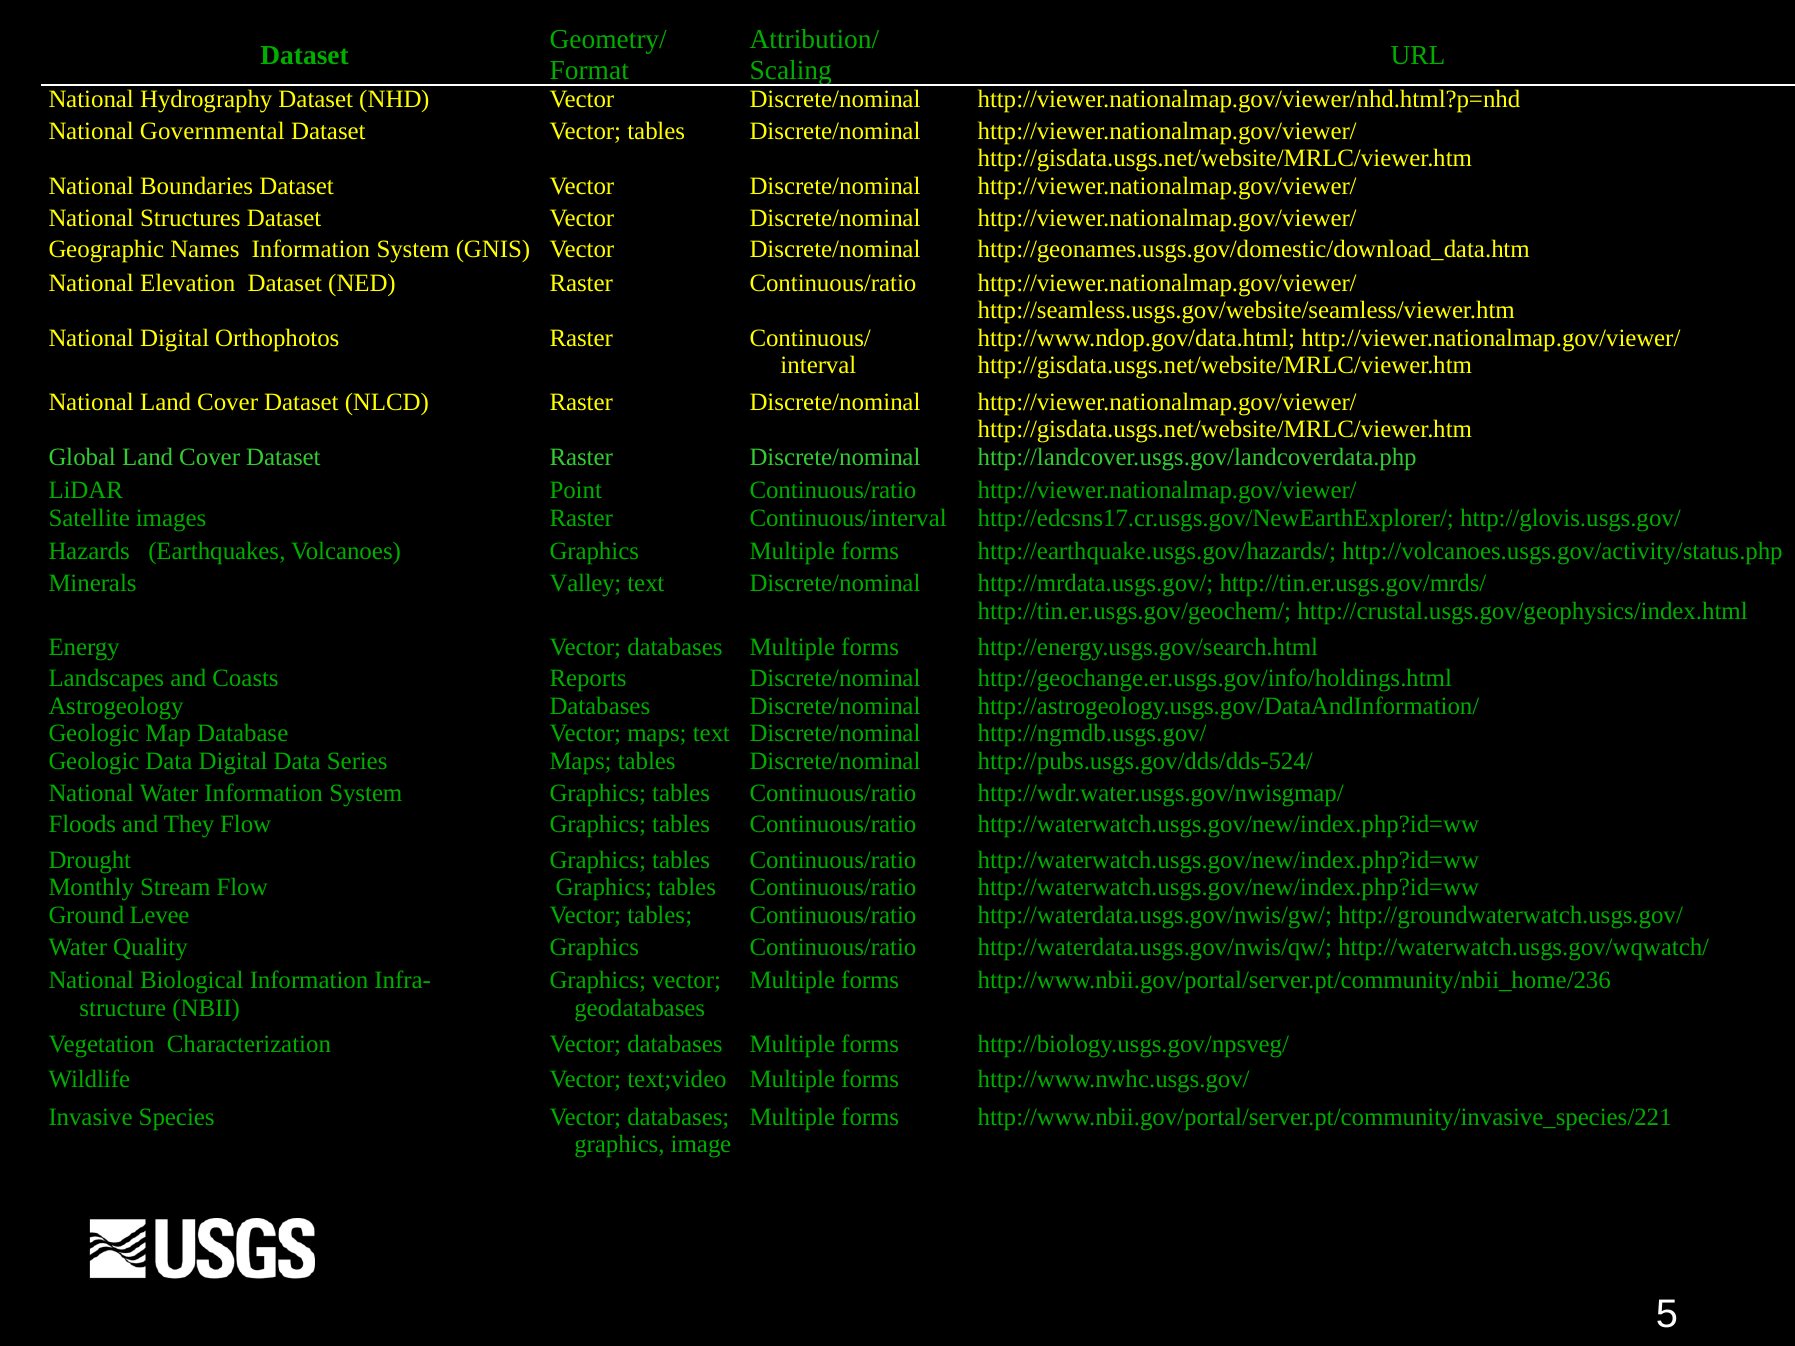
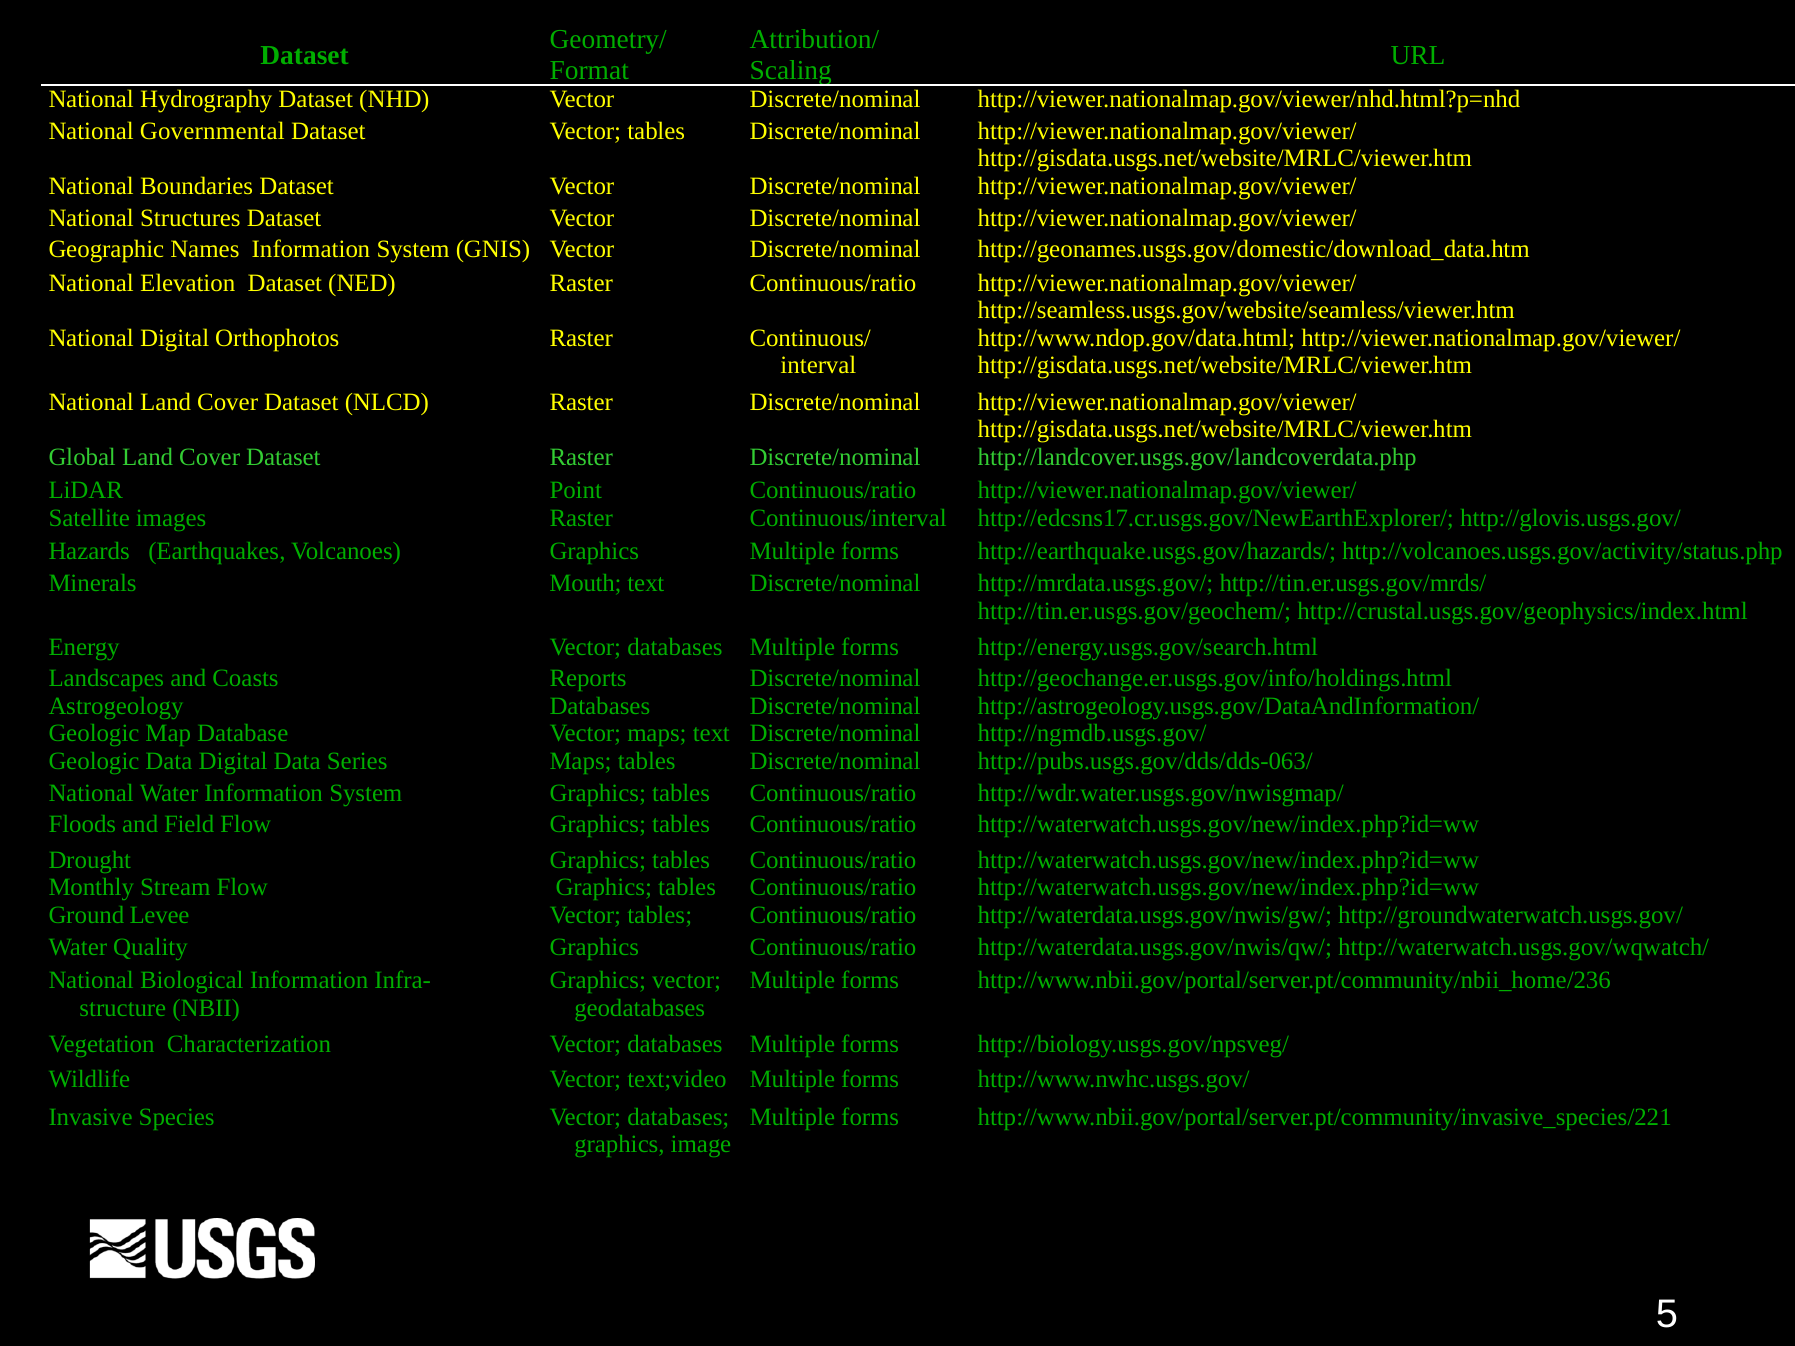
Valley: Valley -> Mouth
http://pubs.usgs.gov/dds/dds-524/: http://pubs.usgs.gov/dds/dds-524/ -> http://pubs.usgs.gov/dds/dds-063/
They: They -> Field
